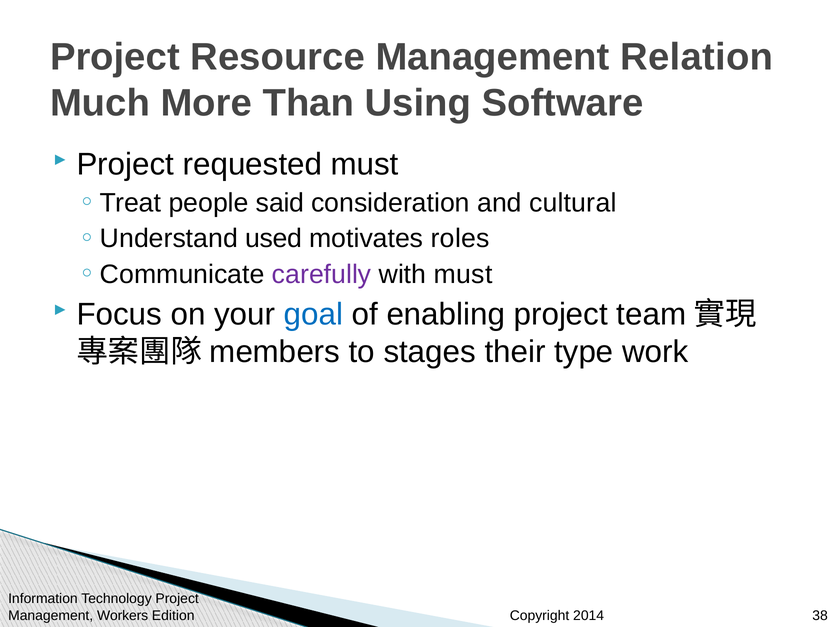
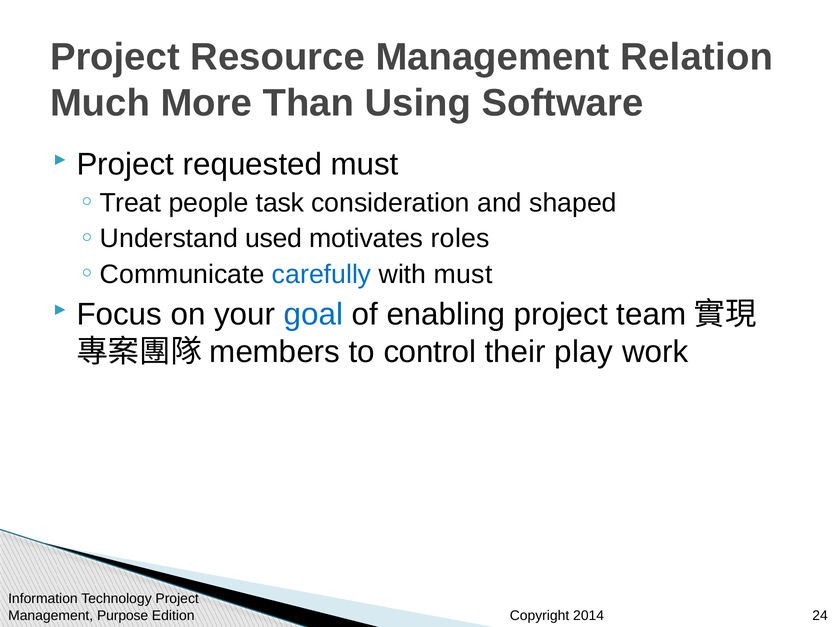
said: said -> task
cultural: cultural -> shaped
carefully colour: purple -> blue
stages: stages -> control
type: type -> play
Workers: Workers -> Purpose
38: 38 -> 24
